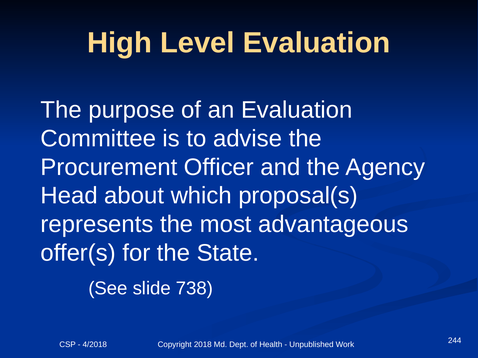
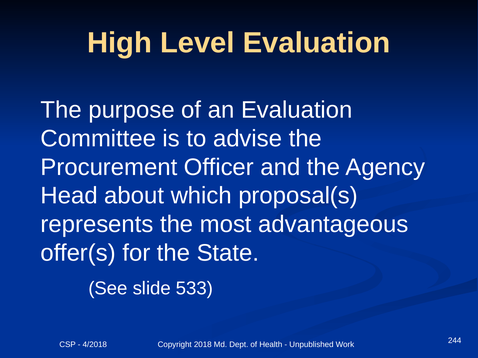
738: 738 -> 533
